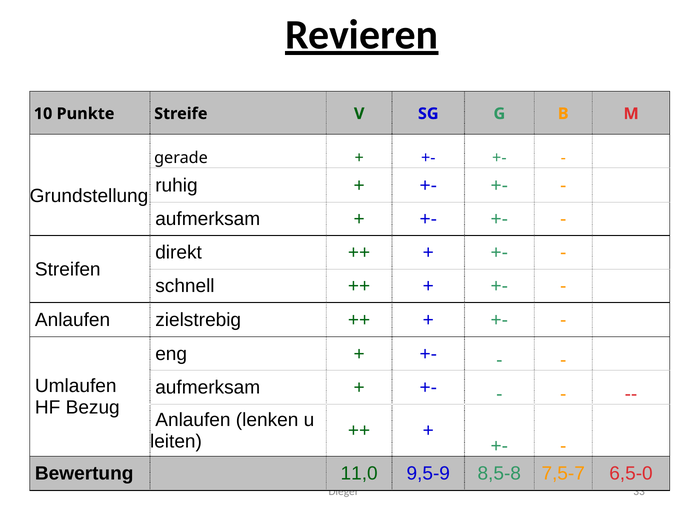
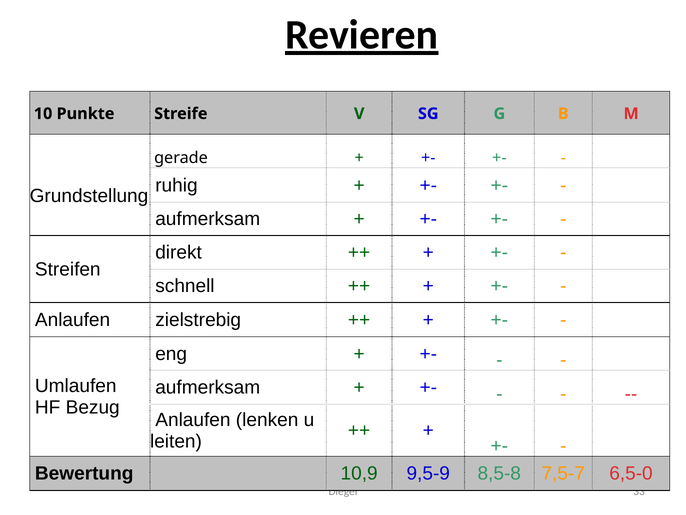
11,0: 11,0 -> 10,9
